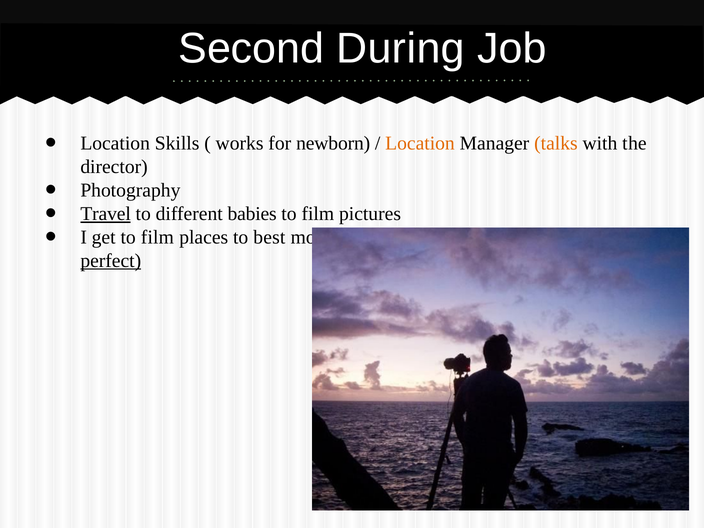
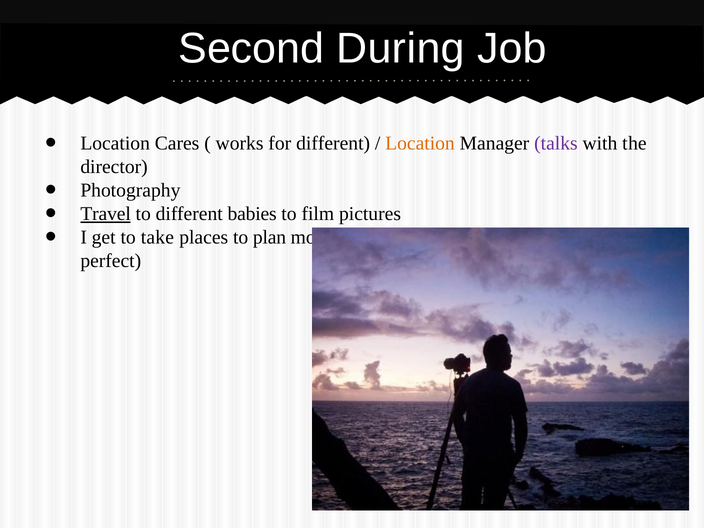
Skills: Skills -> Cares
for newborn: newborn -> different
talks colour: orange -> purple
get to film: film -> take
best: best -> plan
perfect underline: present -> none
